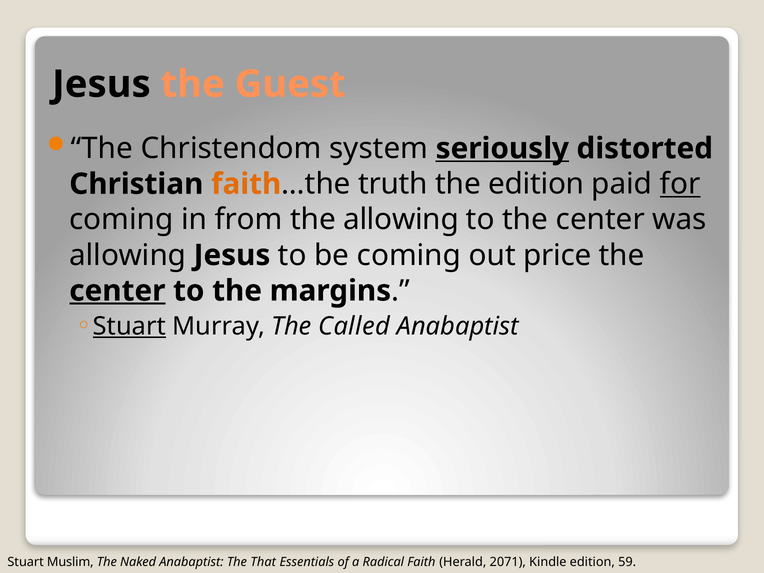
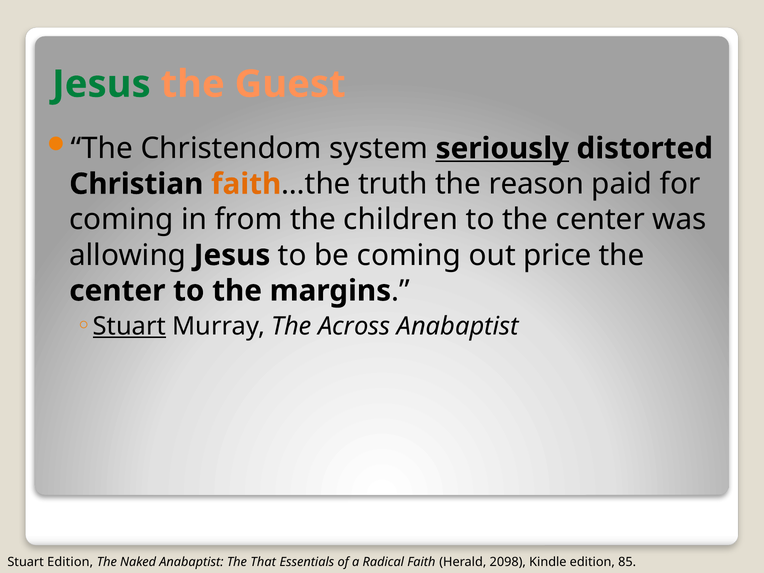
Jesus at (101, 84) colour: black -> green
the edition: edition -> reason
for underline: present -> none
the allowing: allowing -> children
center at (117, 291) underline: present -> none
Called: Called -> Across
Stuart Muslim: Muslim -> Edition
2071: 2071 -> 2098
59: 59 -> 85
